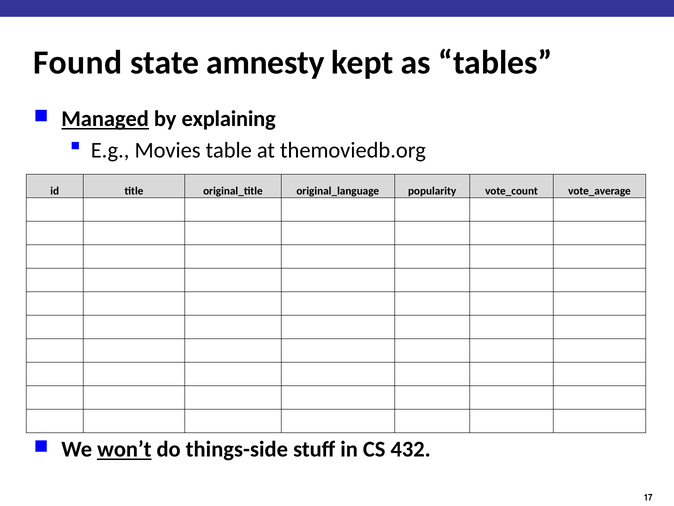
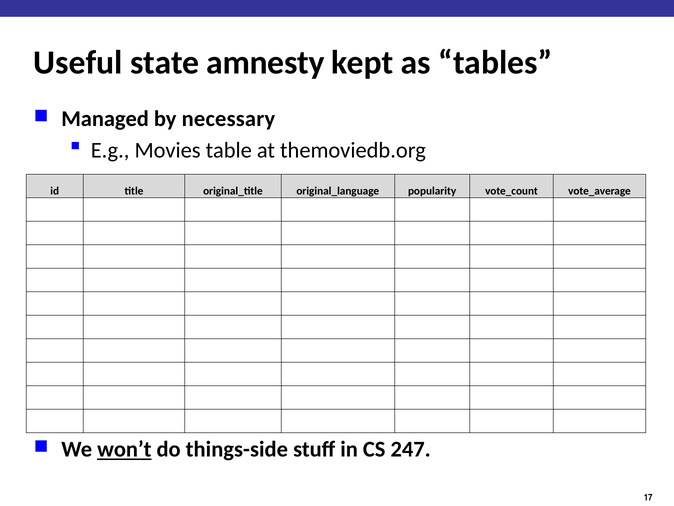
Found: Found -> Useful
Managed underline: present -> none
explaining: explaining -> necessary
432: 432 -> 247
